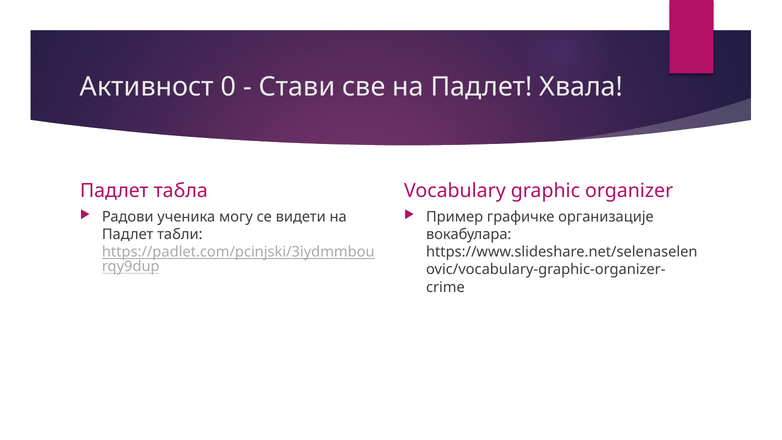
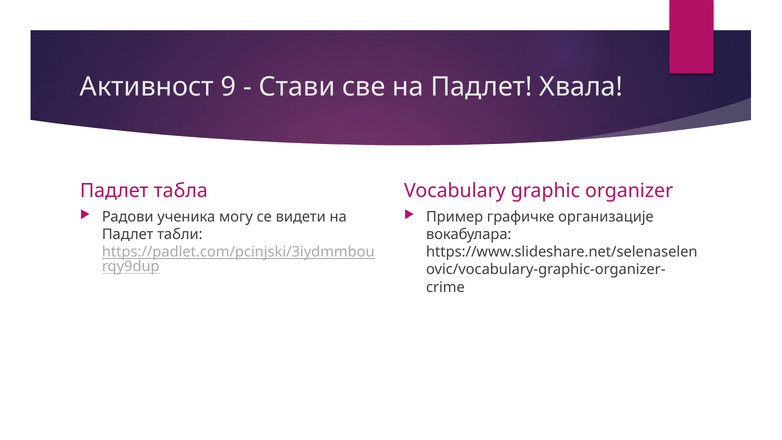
0: 0 -> 9
